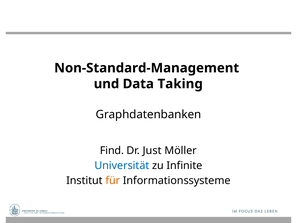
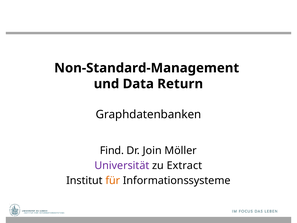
Taking: Taking -> Return
Just: Just -> Join
Universität colour: blue -> purple
Infinite: Infinite -> Extract
